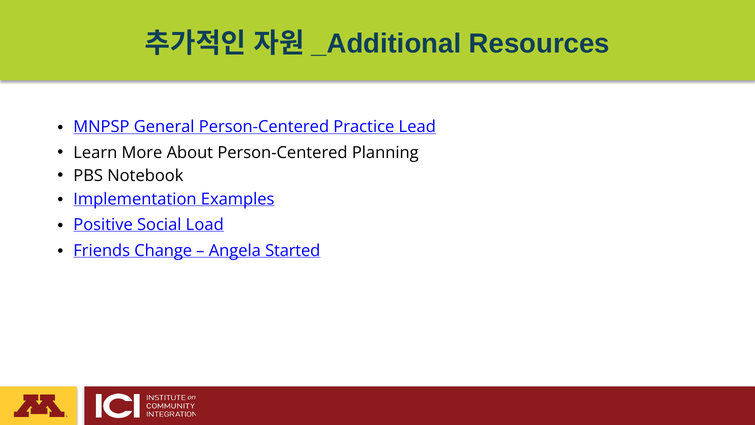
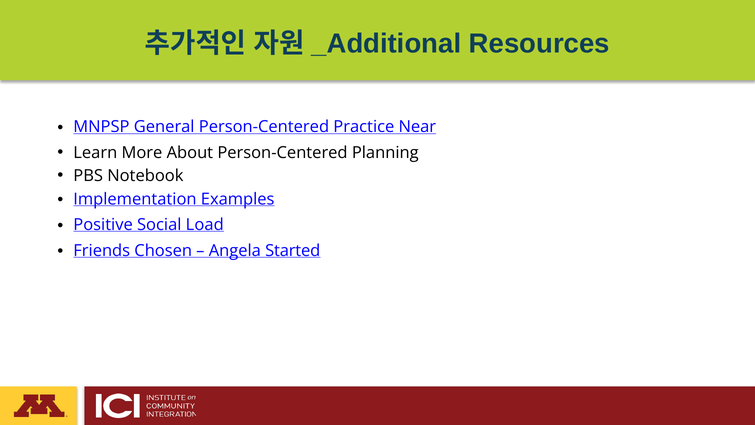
Lead: Lead -> Near
Change: Change -> Chosen
